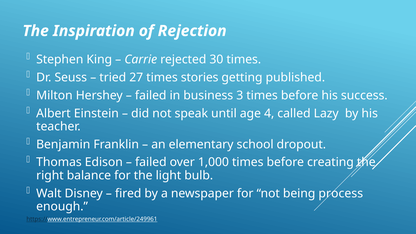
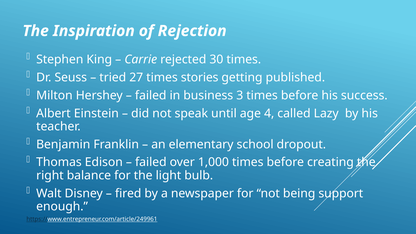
process: process -> support
